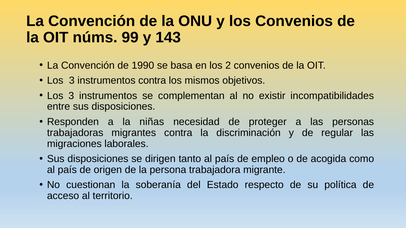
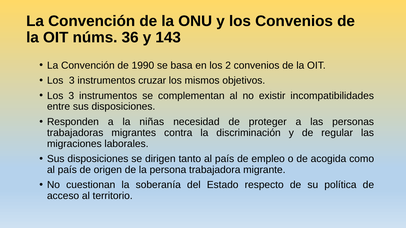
99: 99 -> 36
instrumentos contra: contra -> cruzar
